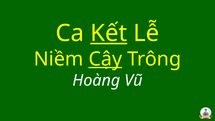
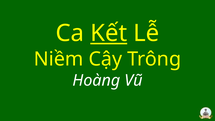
Cậy underline: present -> none
